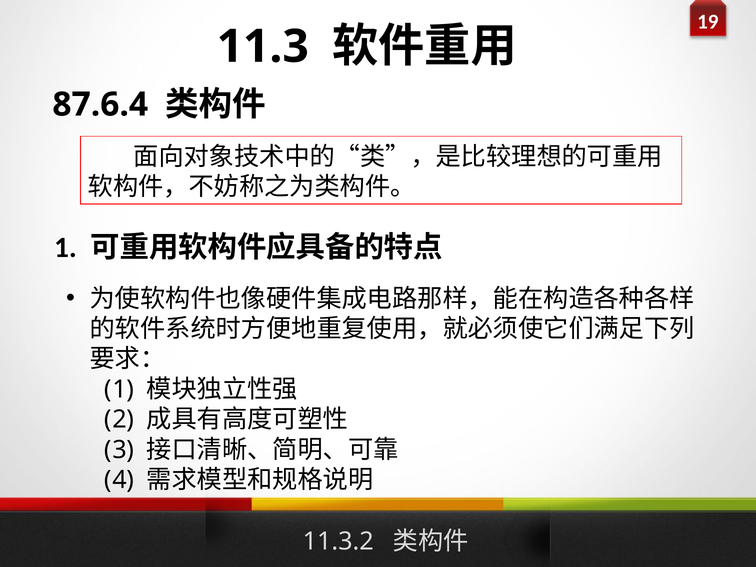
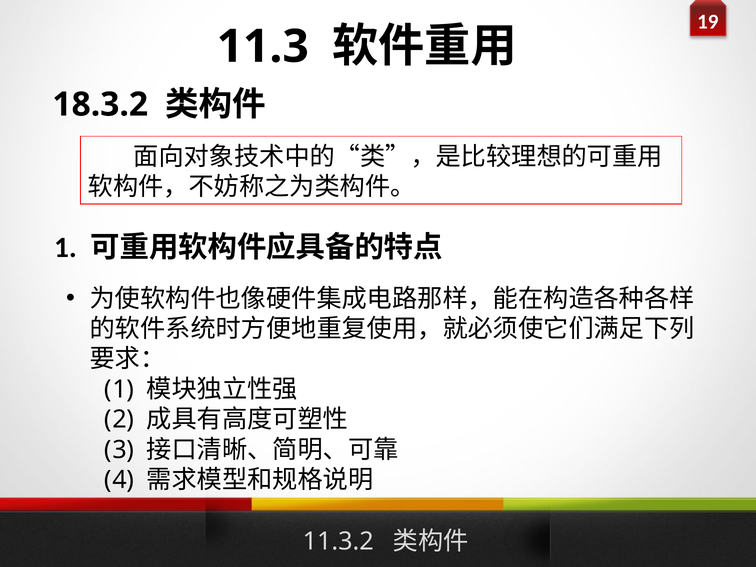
87.6.4: 87.6.4 -> 18.3.2
